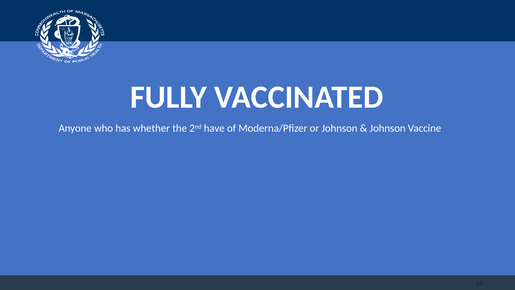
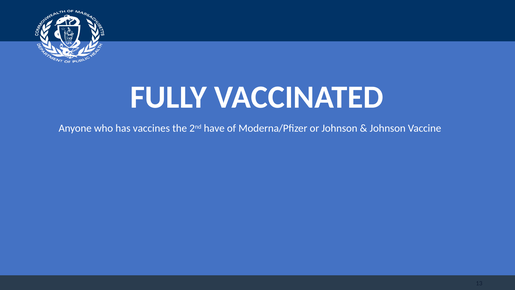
whether: whether -> vaccines
